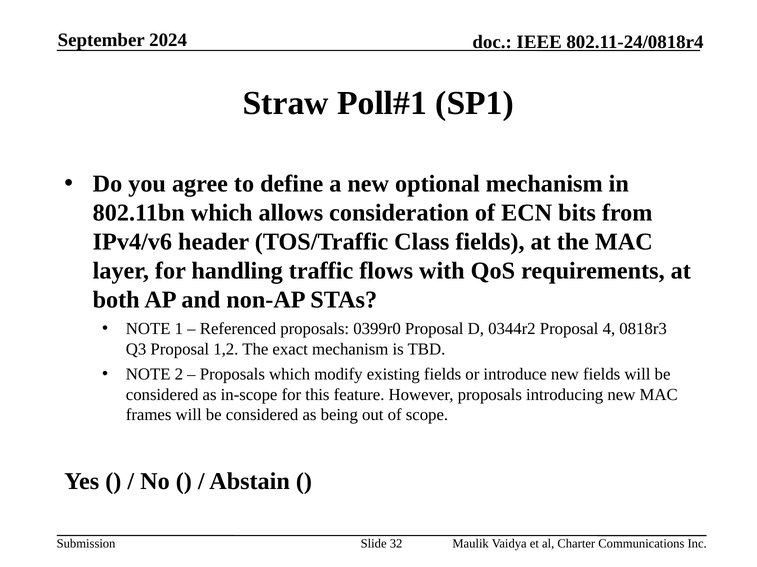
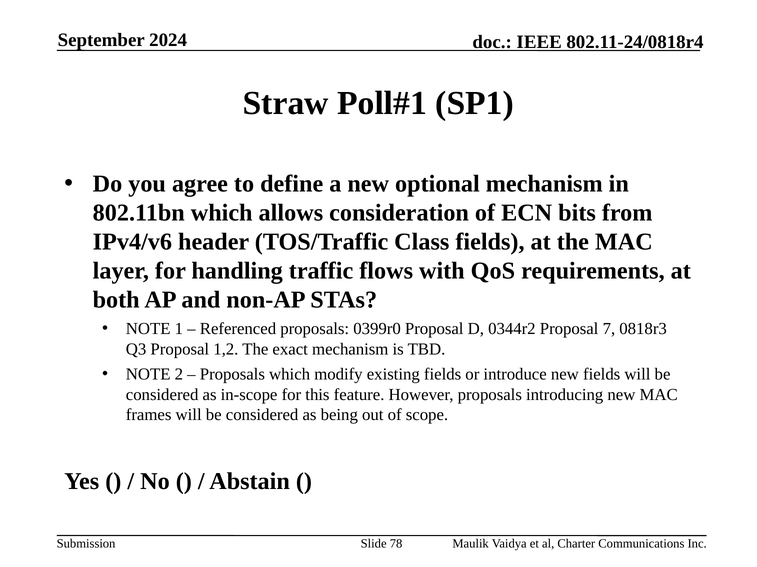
4: 4 -> 7
32: 32 -> 78
